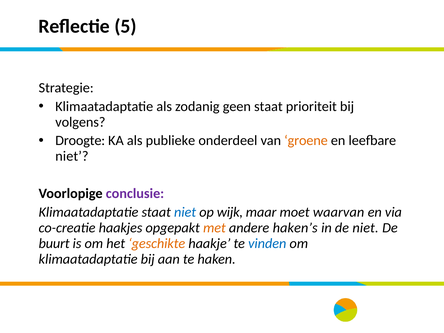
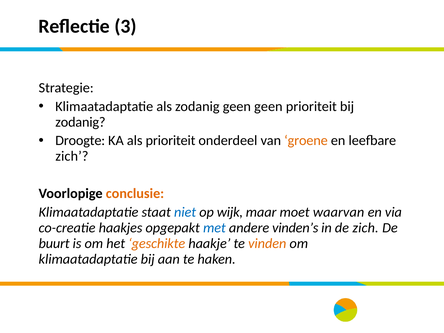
5: 5 -> 3
geen staat: staat -> geen
volgens at (80, 122): volgens -> zodanig
als publieke: publieke -> prioriteit
niet at (72, 156): niet -> zich
conclusie colour: purple -> orange
met colour: orange -> blue
haken’s: haken’s -> vinden’s
de niet: niet -> zich
vinden colour: blue -> orange
